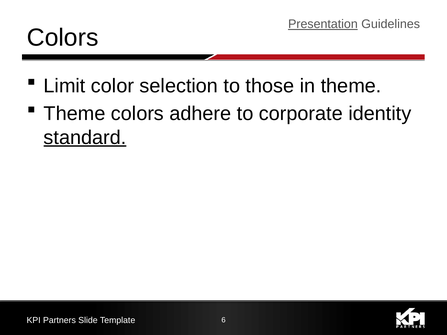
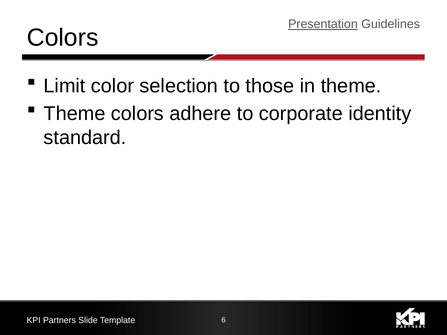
standard underline: present -> none
